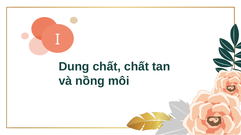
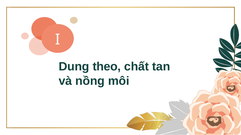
Dung chất: chất -> theo
